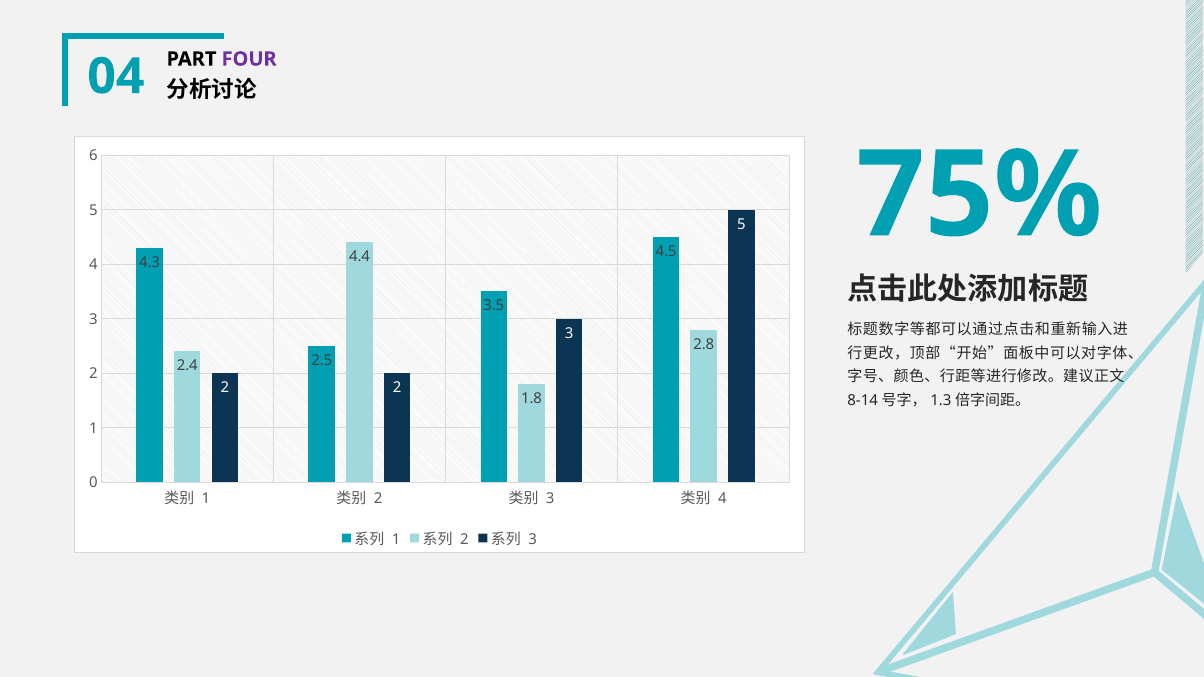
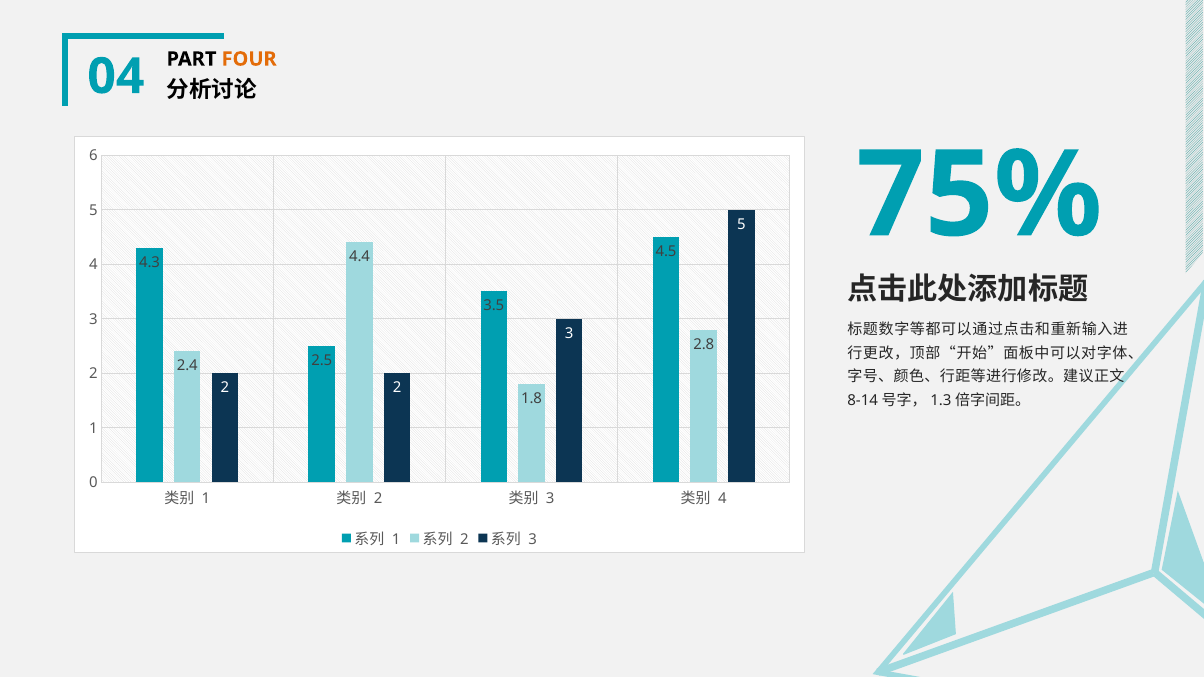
FOUR colour: purple -> orange
